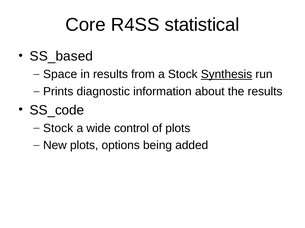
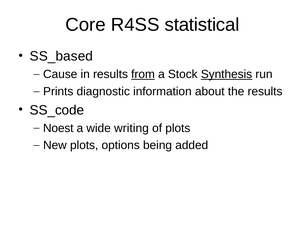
Space: Space -> Cause
from underline: none -> present
Stock at (58, 129): Stock -> Noest
control: control -> writing
